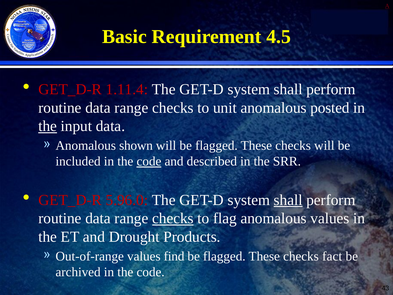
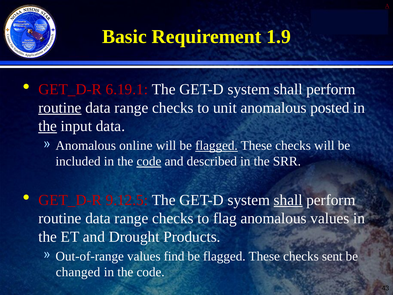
4.5: 4.5 -> 1.9
1.11.4: 1.11.4 -> 6.19.1
routine at (60, 108) underline: none -> present
shown: shown -> online
flagged at (216, 146) underline: none -> present
5.96.0: 5.96.0 -> 9.12.5
checks at (173, 218) underline: present -> none
fact: fact -> sent
archived: archived -> changed
